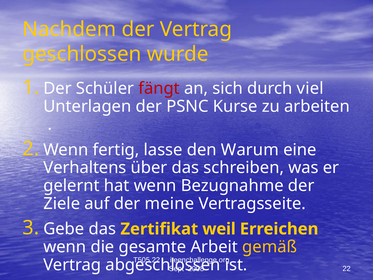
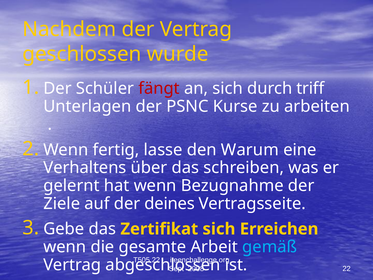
viel: viel -> triff
meine: meine -> deines
Zertifikat weil: weil -> sich
gemäß colour: yellow -> light blue
